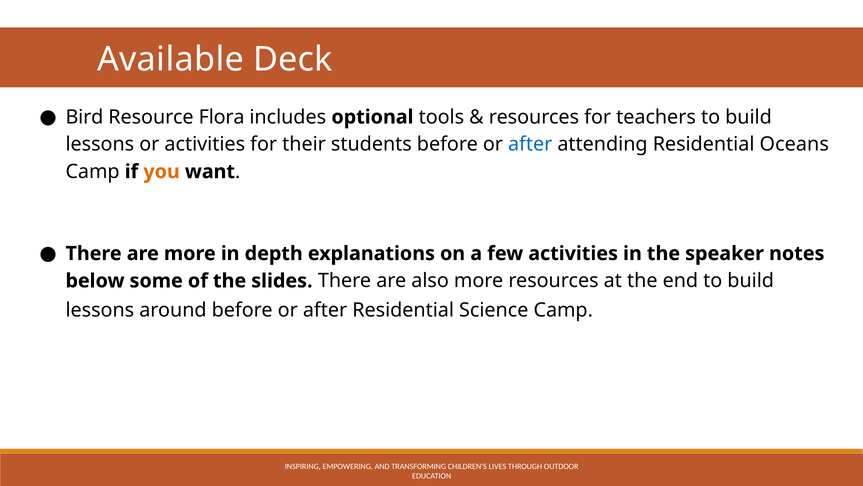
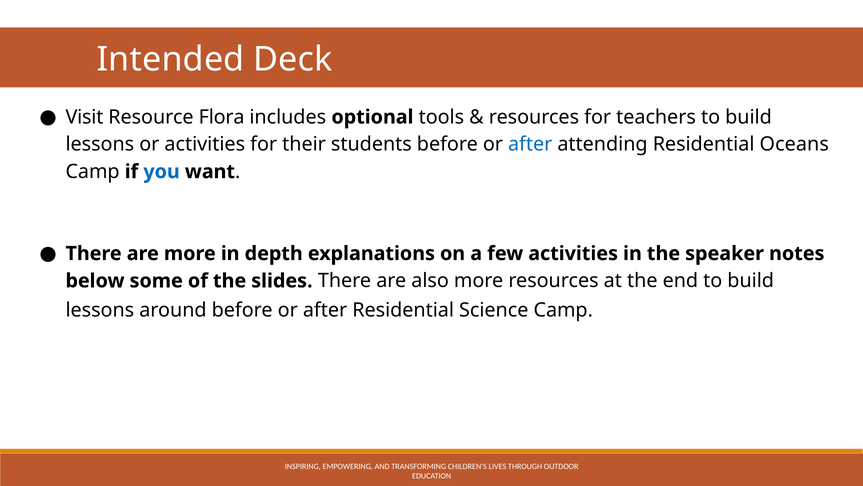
Available: Available -> Intended
Bird: Bird -> Visit
you colour: orange -> blue
